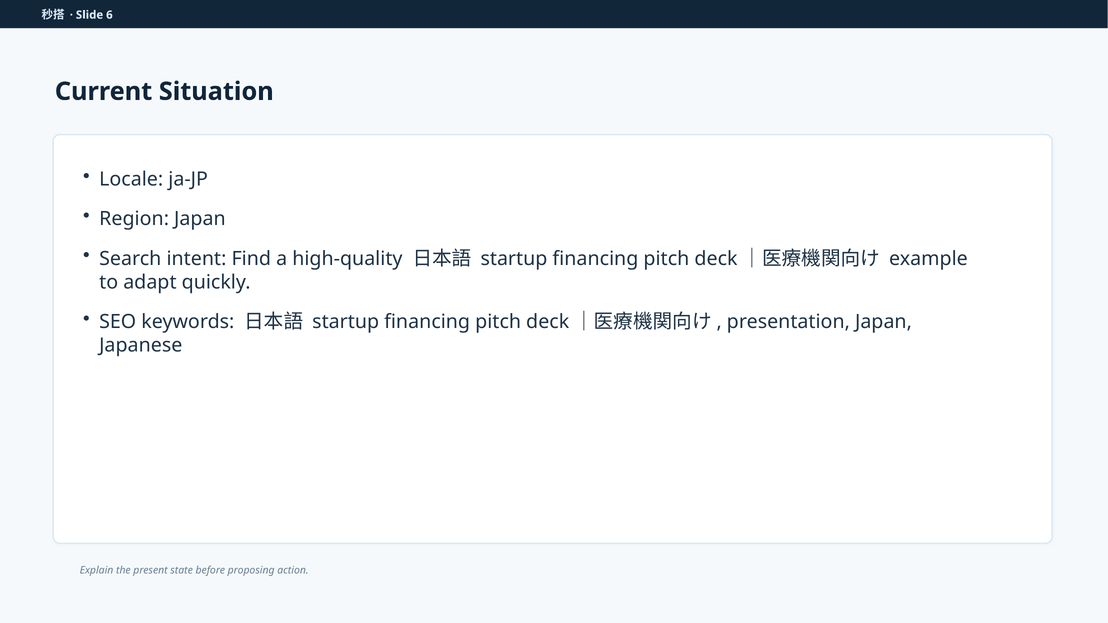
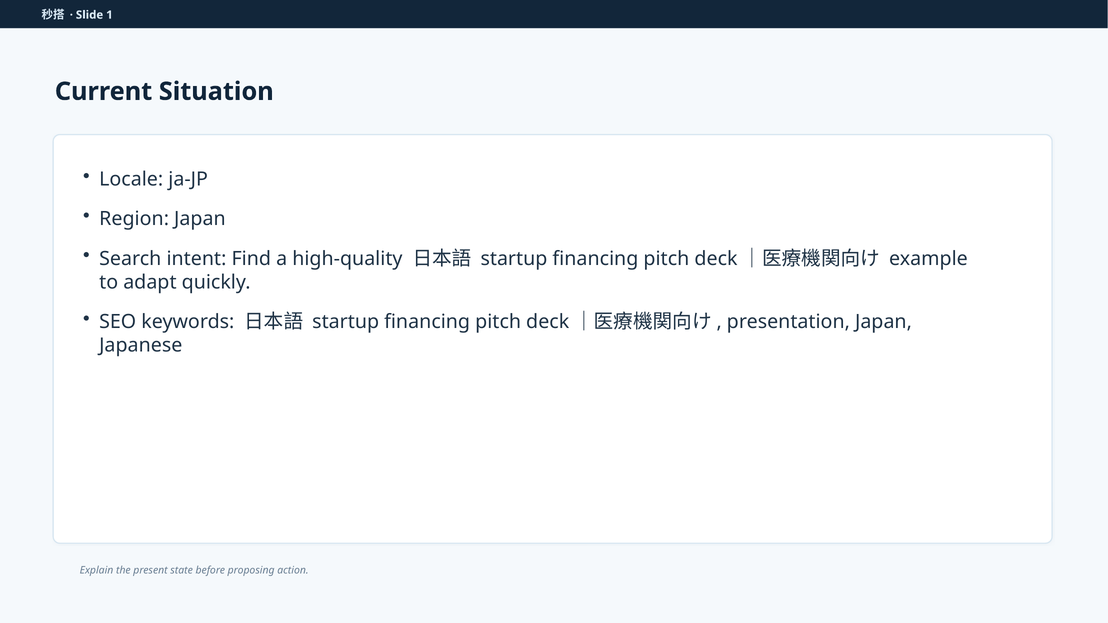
6: 6 -> 1
